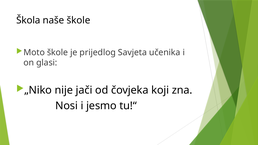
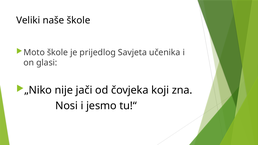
Škola: Škola -> Veliki
